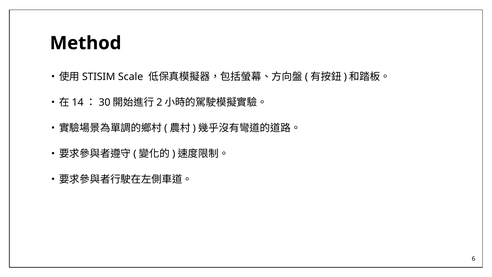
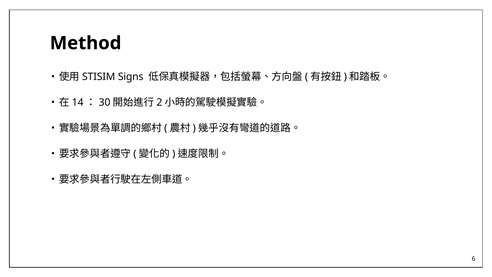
Scale: Scale -> Signs
